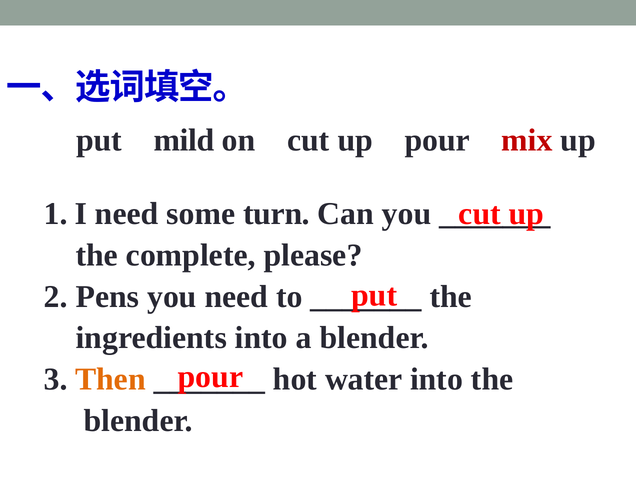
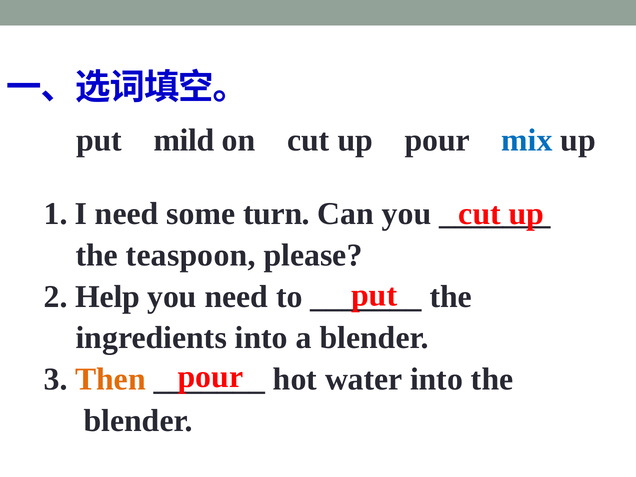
mix colour: red -> blue
complete: complete -> teaspoon
Pens: Pens -> Help
